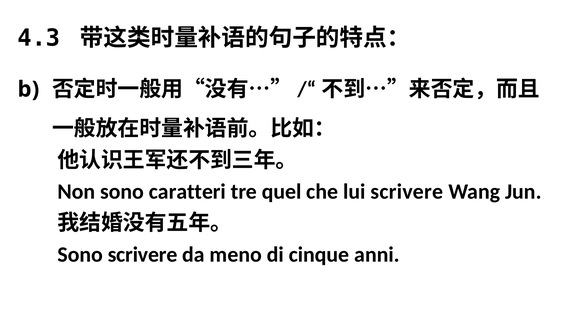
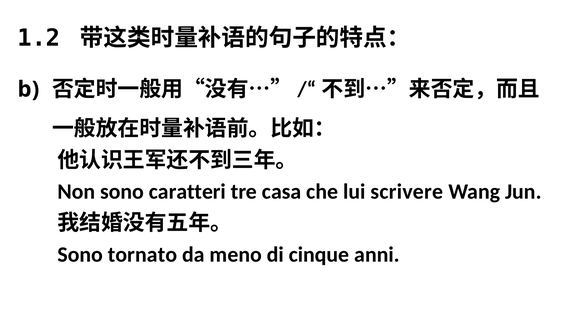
4.3: 4.3 -> 1.2
quel: quel -> casa
Sono scrivere: scrivere -> tornato
